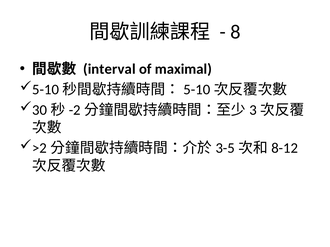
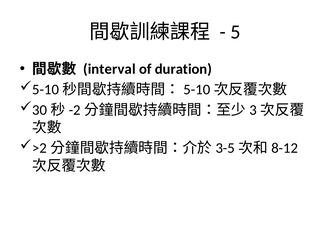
8: 8 -> 5
maximal: maximal -> duration
